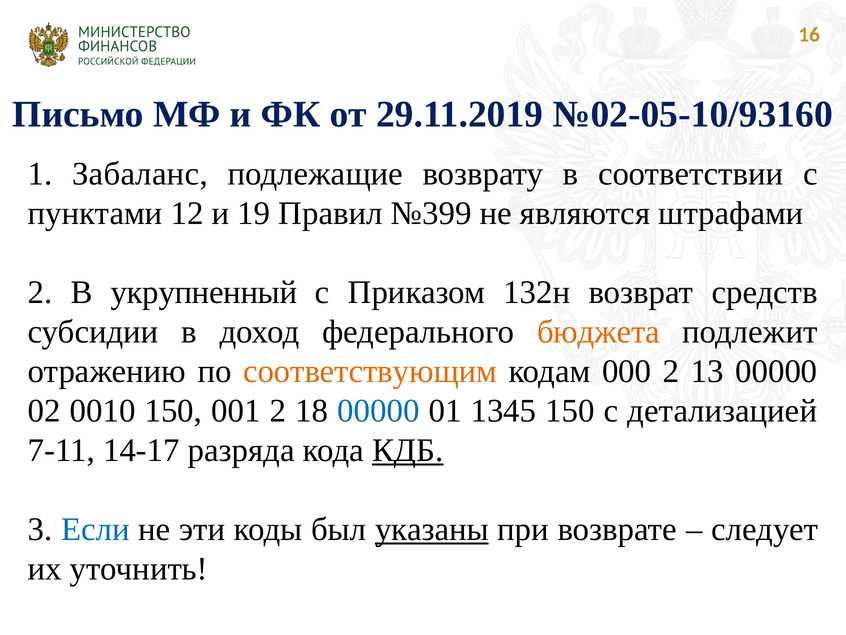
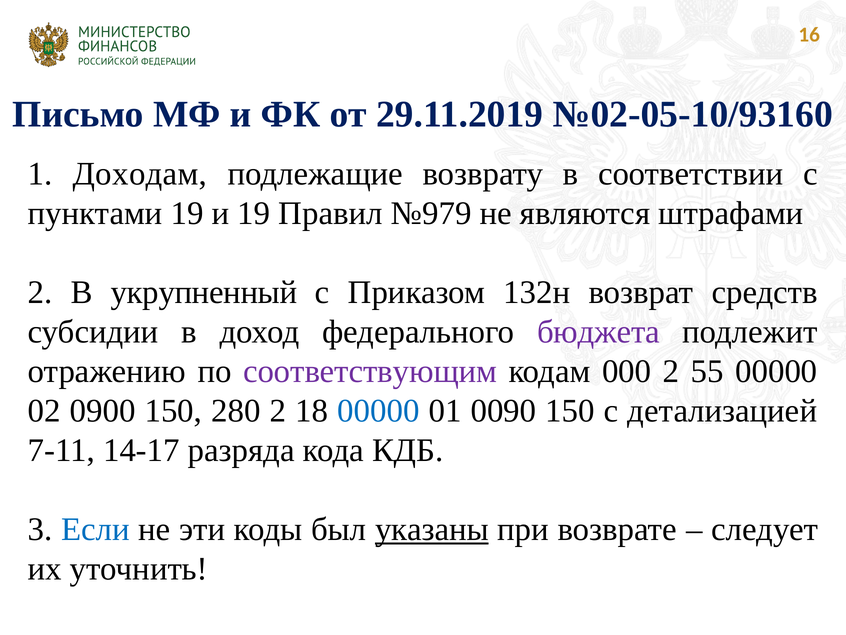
Забаланс: Забаланс -> Доходам
пунктами 12: 12 -> 19
№399: №399 -> №979
бюджета colour: orange -> purple
соответствующим colour: orange -> purple
13: 13 -> 55
0010: 0010 -> 0900
001: 001 -> 280
1345: 1345 -> 0090
КДБ underline: present -> none
